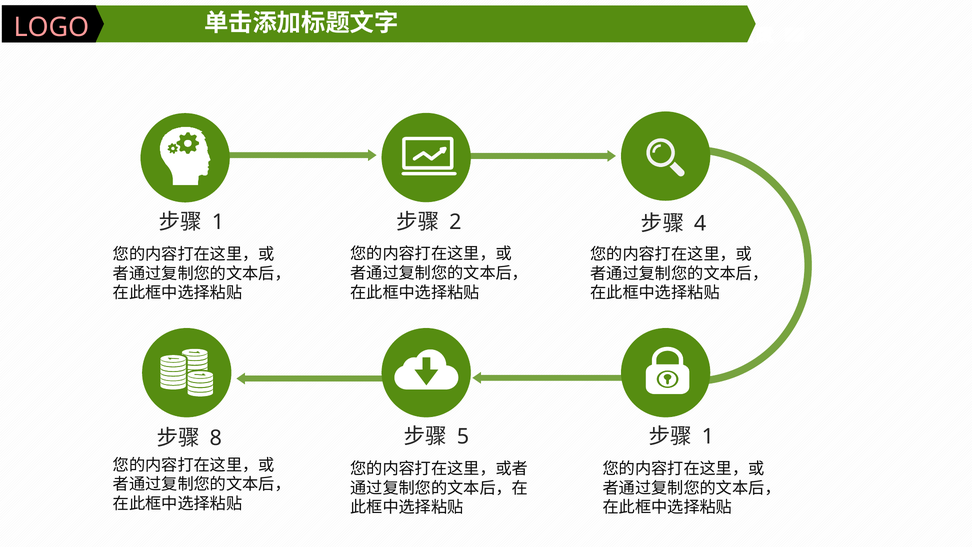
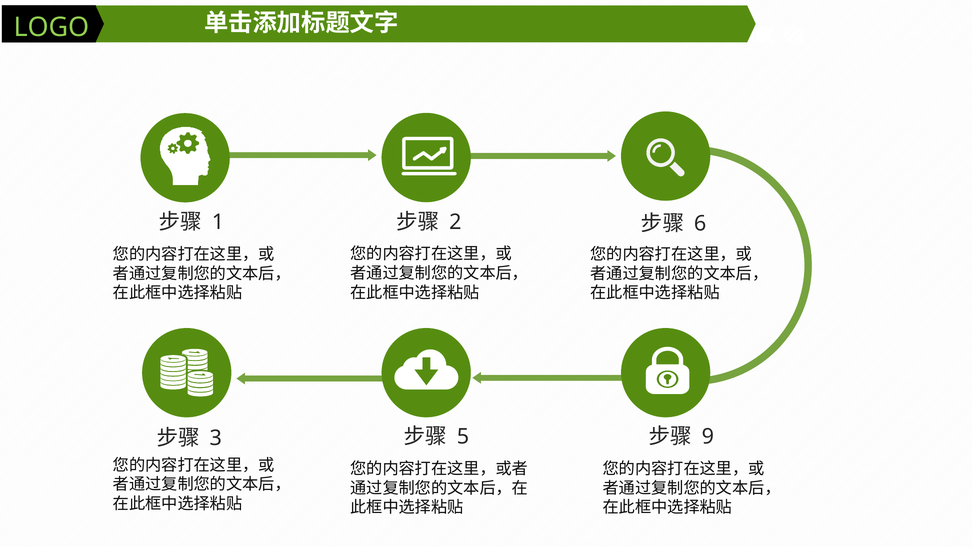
LOGO colour: pink -> light green
4: 4 -> 6
1 at (708, 436): 1 -> 9
8: 8 -> 3
